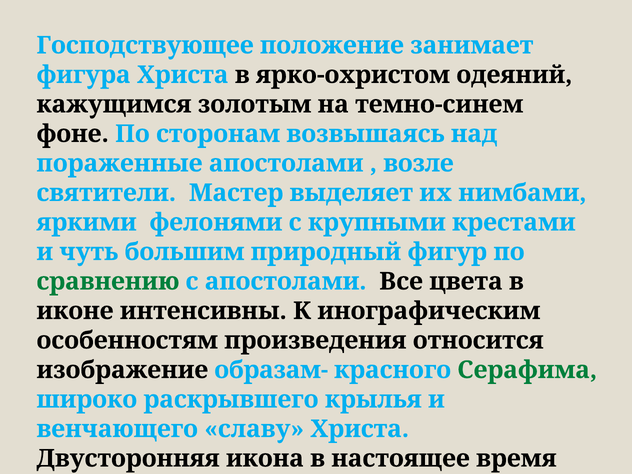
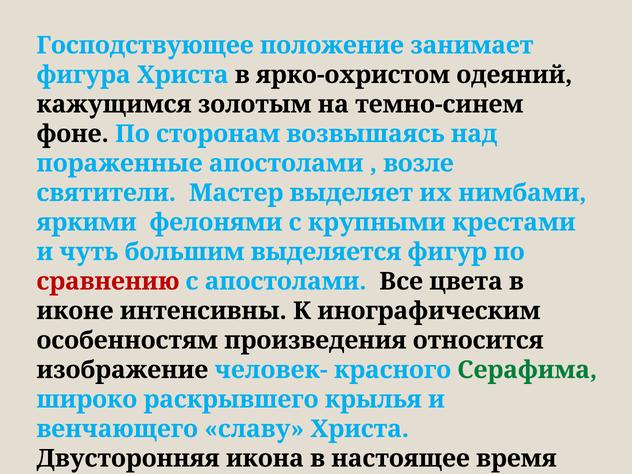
природный: природный -> выделяется
сравнению colour: green -> red
образам-: образам- -> человек-
